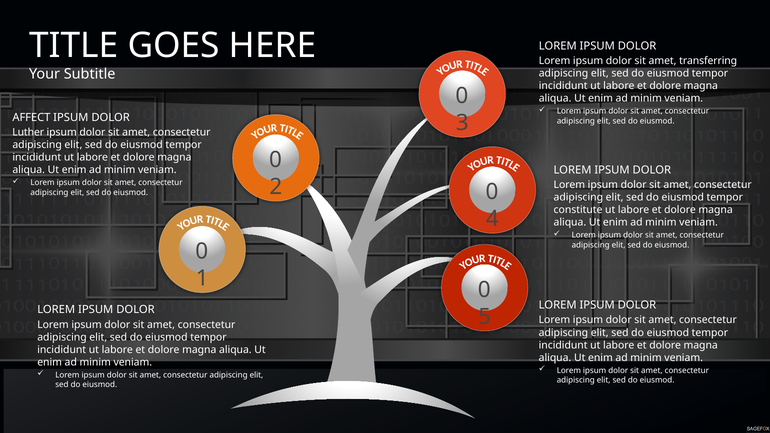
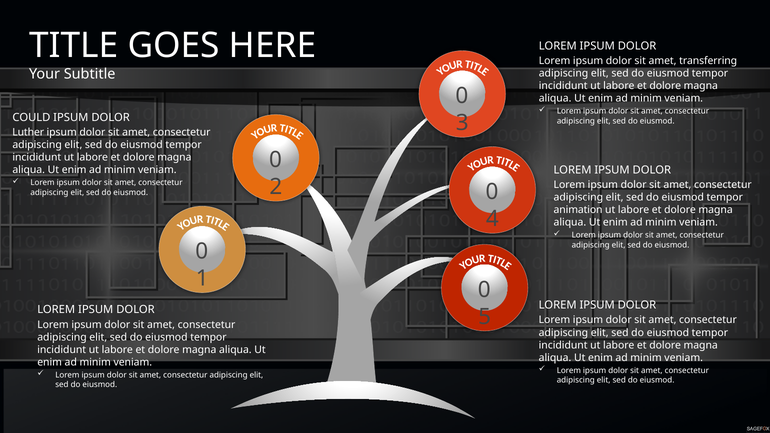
AFFECT: AFFECT -> COULD
constitute: constitute -> animation
